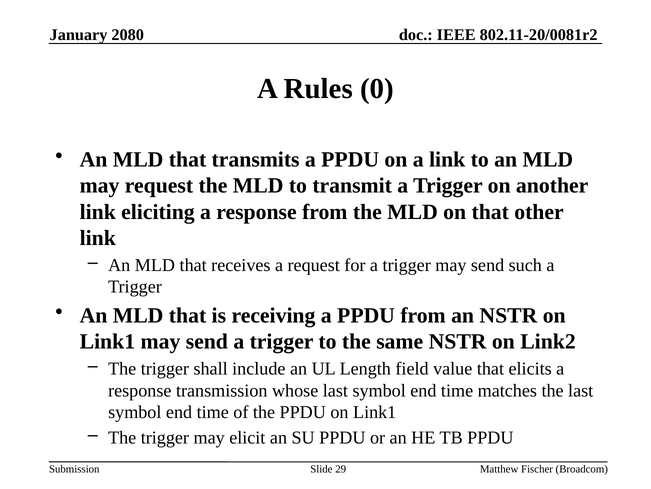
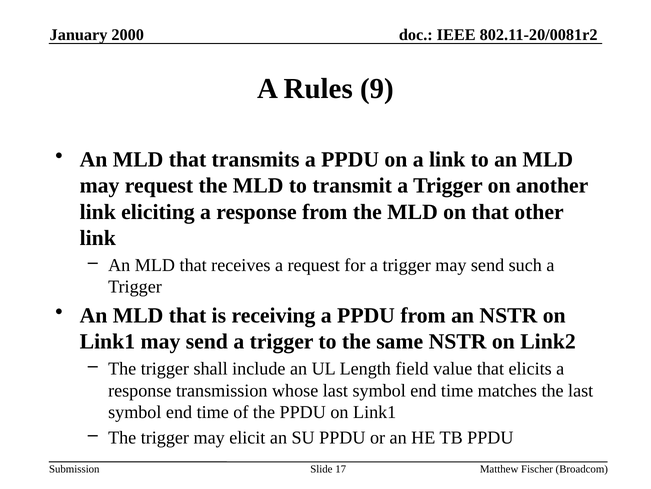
2080: 2080 -> 2000
0: 0 -> 9
29: 29 -> 17
